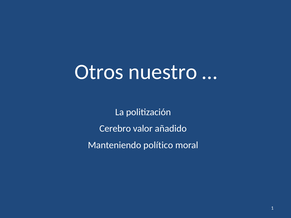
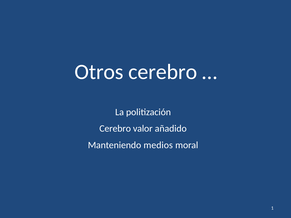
Otros nuestro: nuestro -> cerebro
político: político -> medios
